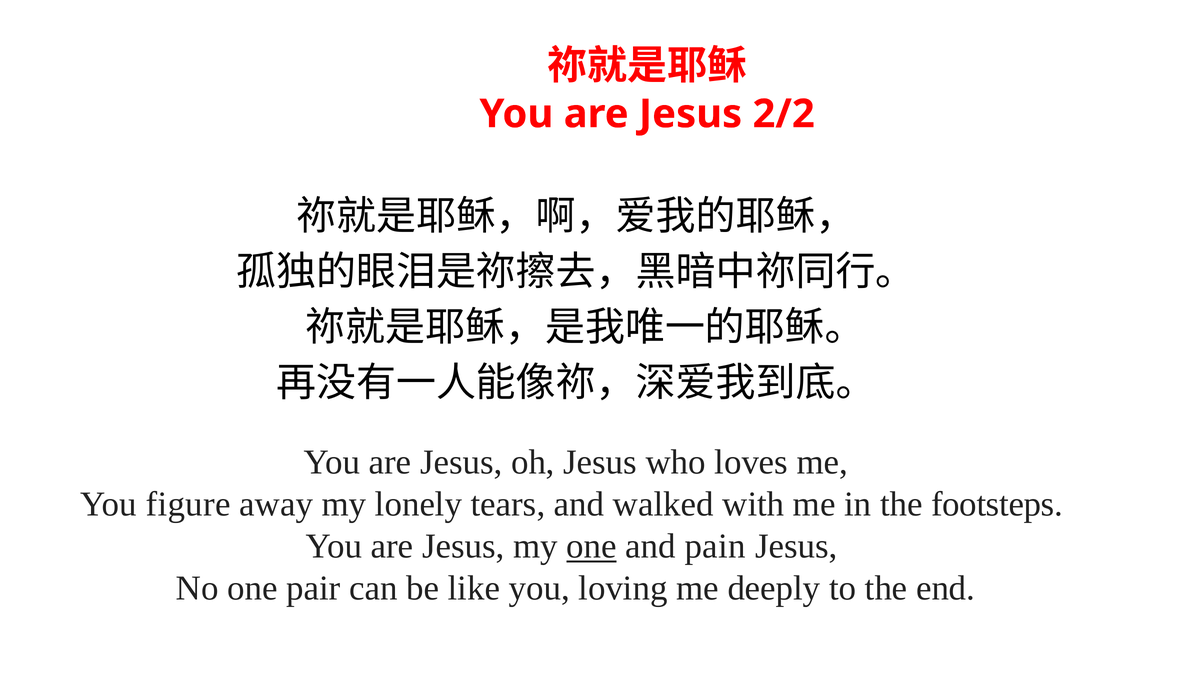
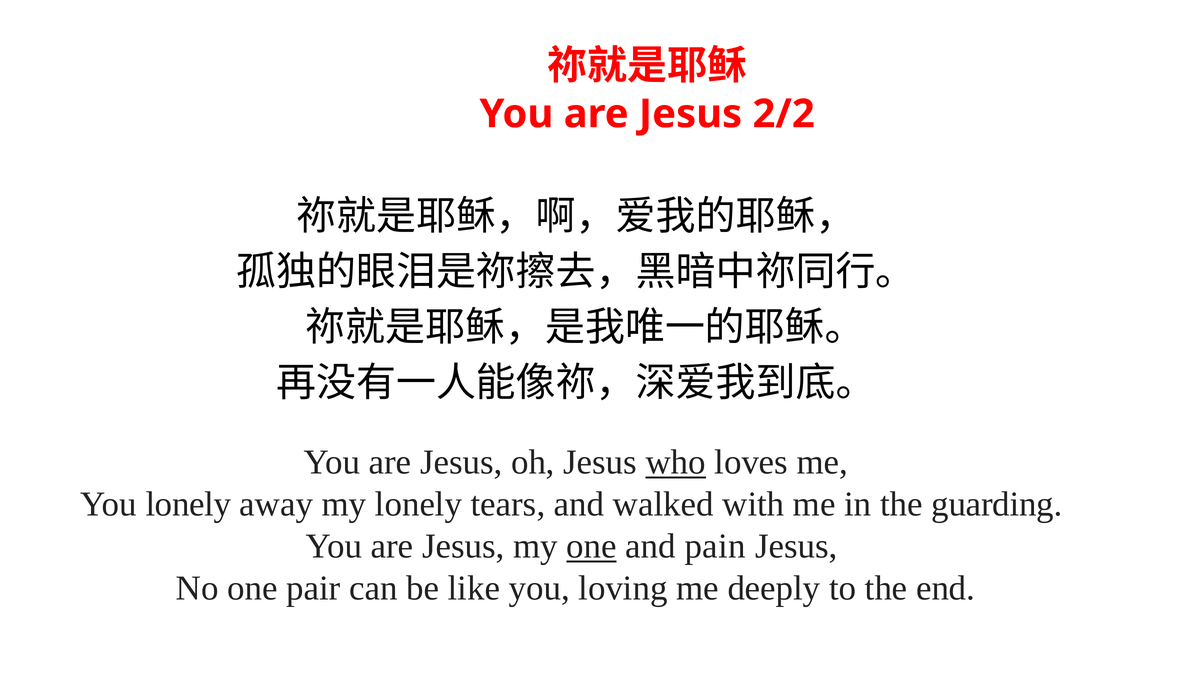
who underline: none -> present
You figure: figure -> lonely
footsteps: footsteps -> guarding
